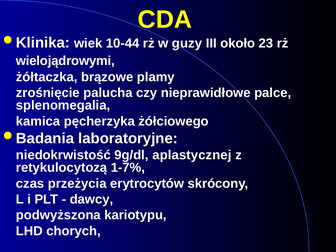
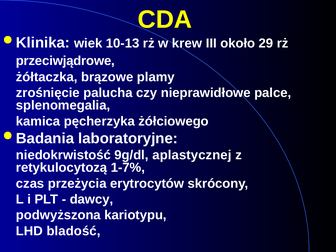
10-44: 10-44 -> 10-13
guzy: guzy -> krew
23: 23 -> 29
wielojądrowymi: wielojądrowymi -> przeciwjądrowe
chorych: chorych -> bladość
